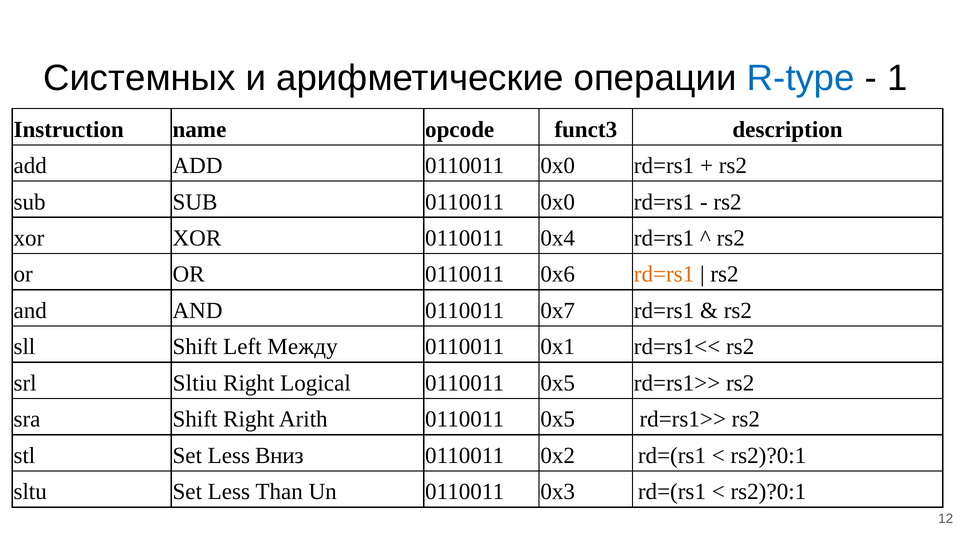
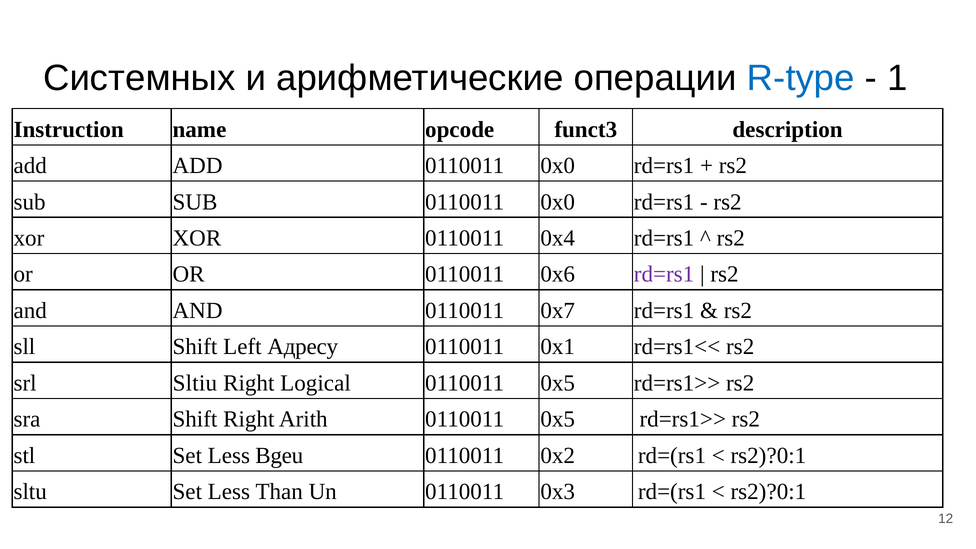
rd=rs1 at (664, 274) colour: orange -> purple
Между: Между -> Адресу
Вниз: Вниз -> Bgeu
